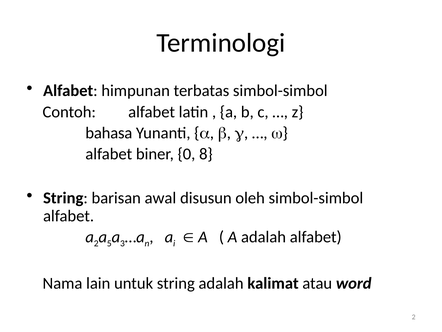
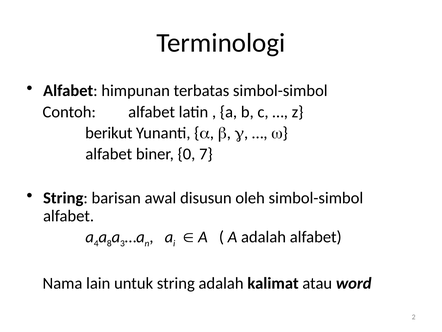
bahasa: bahasa -> berikut
8: 8 -> 7
a 2: 2 -> 4
5: 5 -> 8
